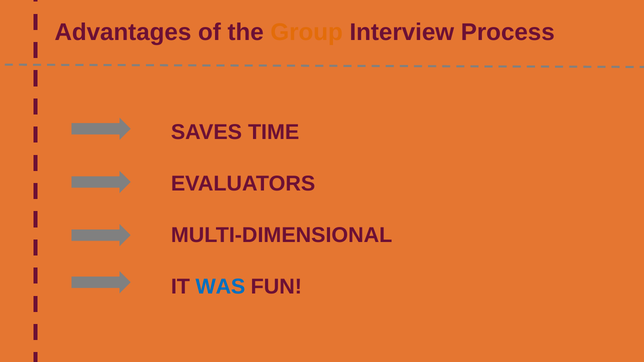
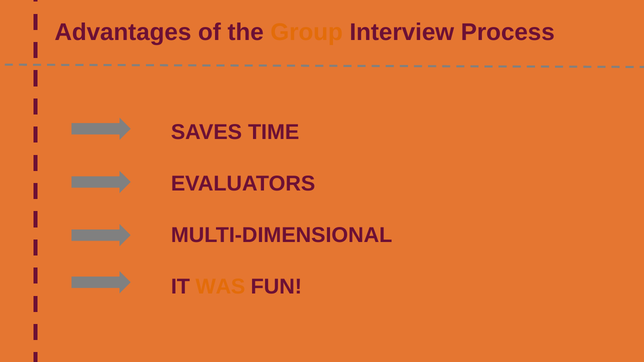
WAS colour: blue -> orange
